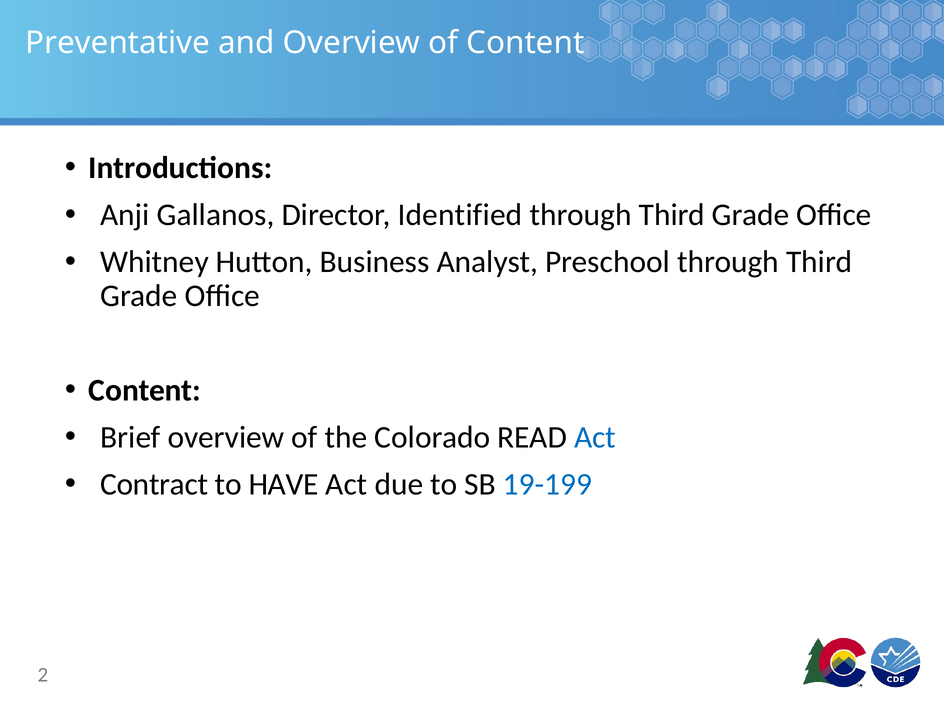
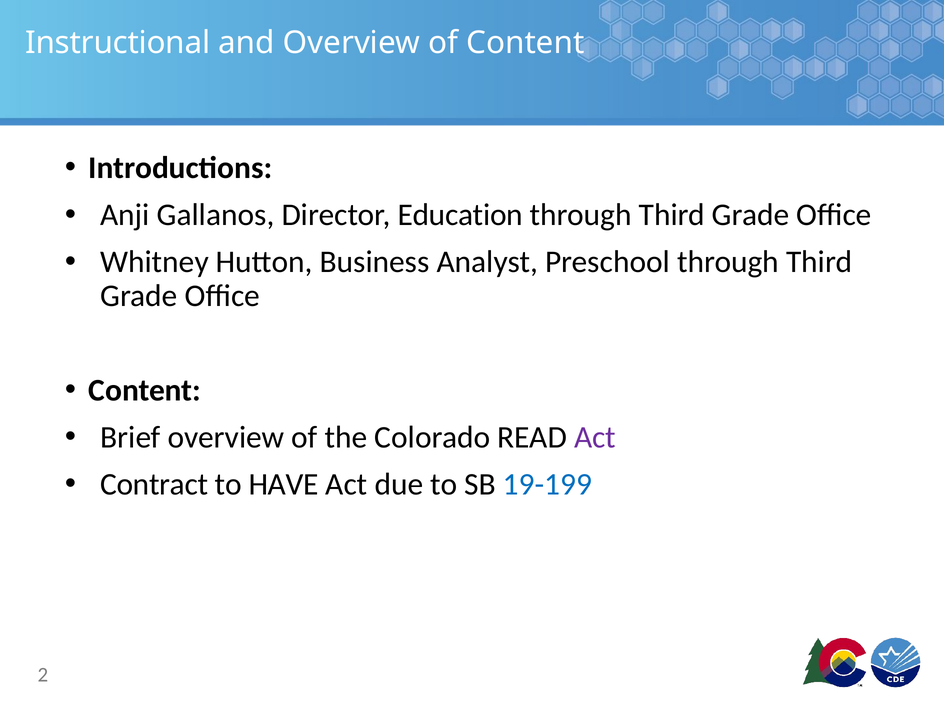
Preventative: Preventative -> Instructional
Identified: Identified -> Education
Act at (595, 437) colour: blue -> purple
